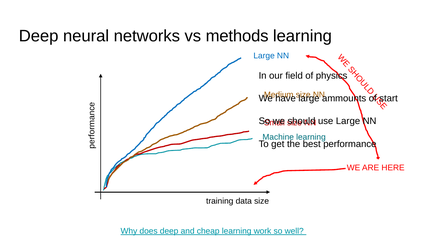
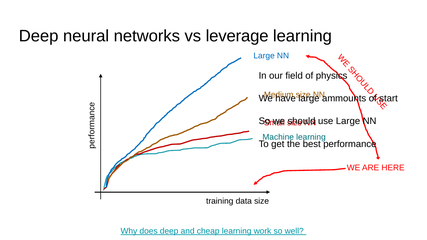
methods: methods -> leverage
